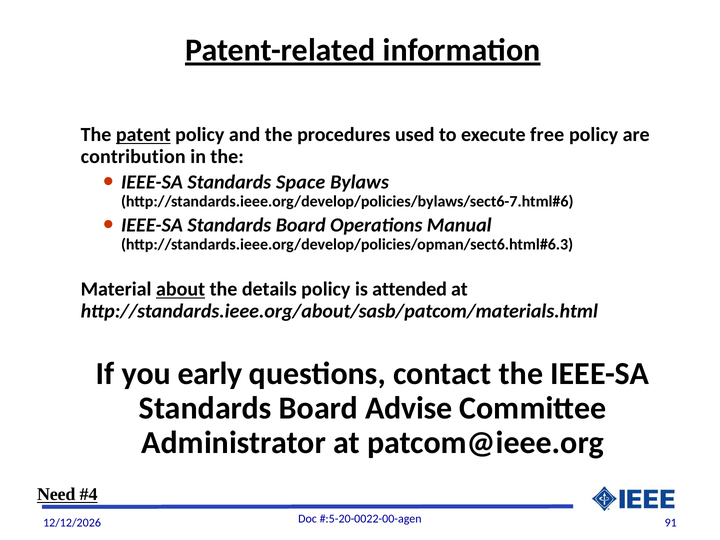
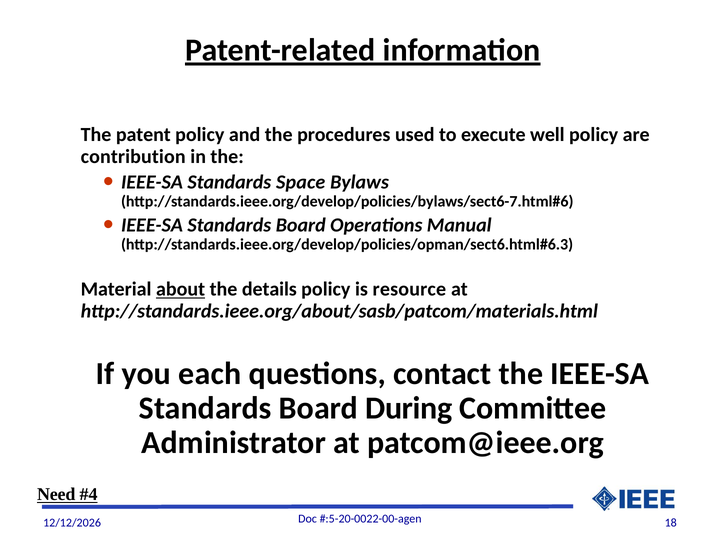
patent underline: present -> none
free: free -> well
attended: attended -> resource
early: early -> each
Advise: Advise -> During
91: 91 -> 18
